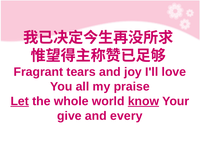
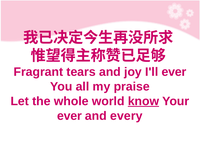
I'll love: love -> ever
Let underline: present -> none
give at (69, 116): give -> ever
